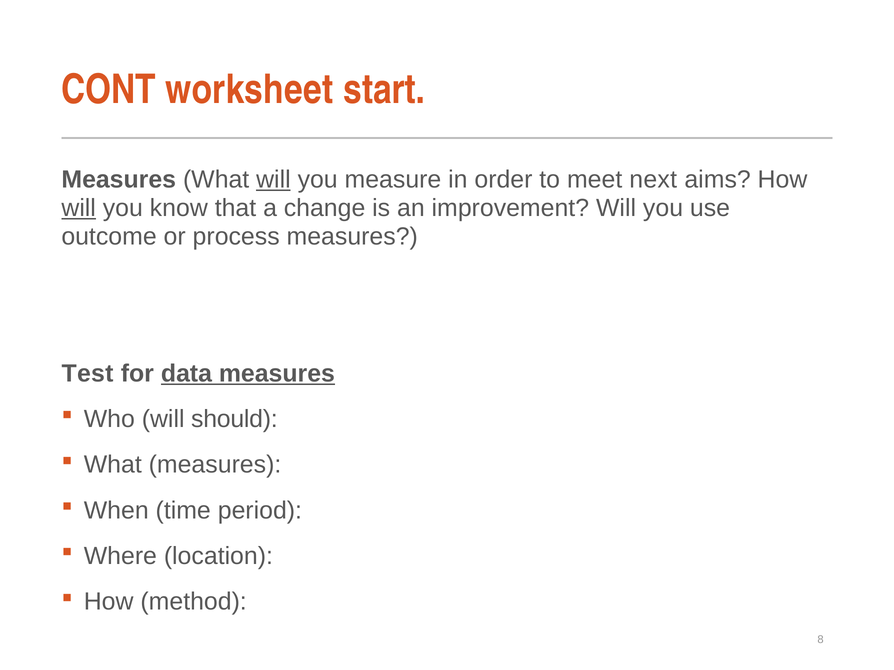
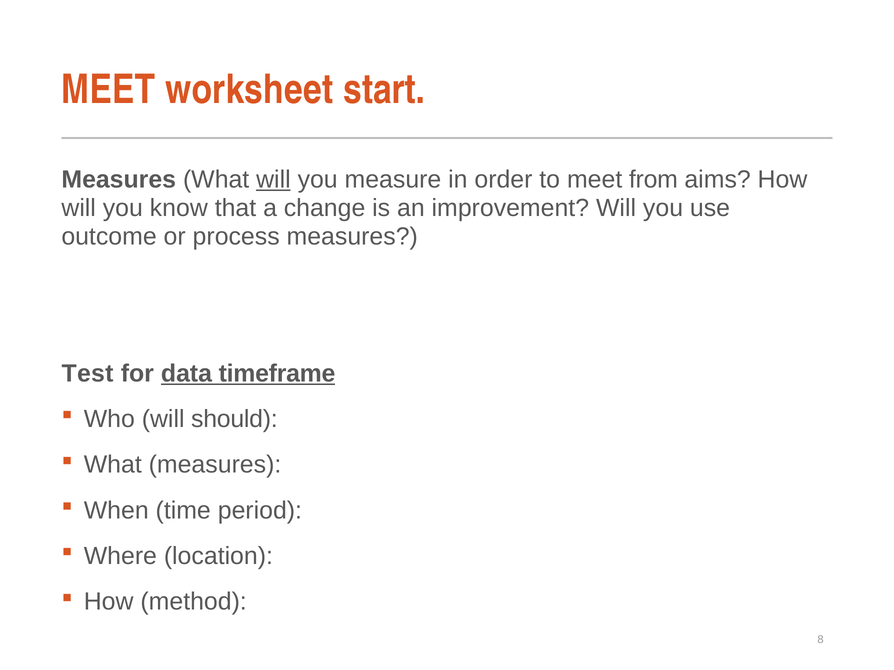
CONT at (109, 90): CONT -> MEET
next: next -> from
will at (79, 208) underline: present -> none
data measures: measures -> timeframe
